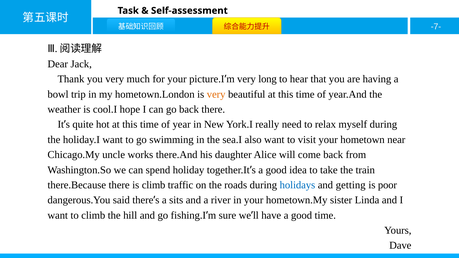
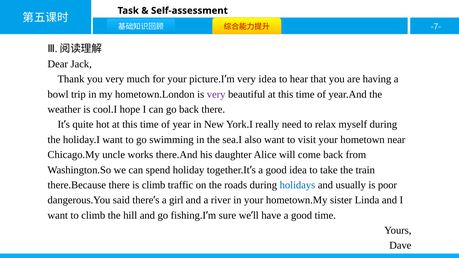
very long: long -> idea
very at (216, 94) colour: orange -> purple
getting: getting -> usually
sits: sits -> girl
